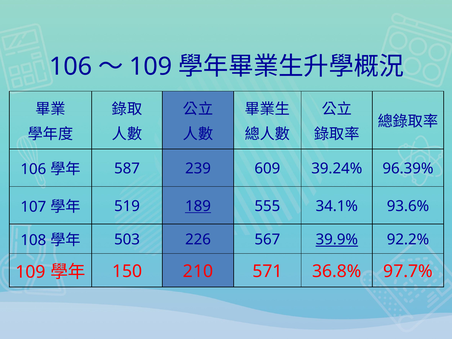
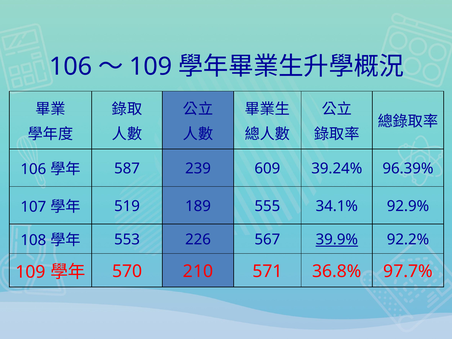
189 underline: present -> none
93.6%: 93.6% -> 92.9%
503: 503 -> 553
150: 150 -> 570
